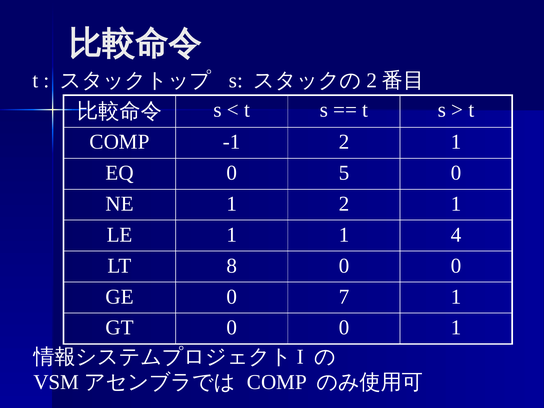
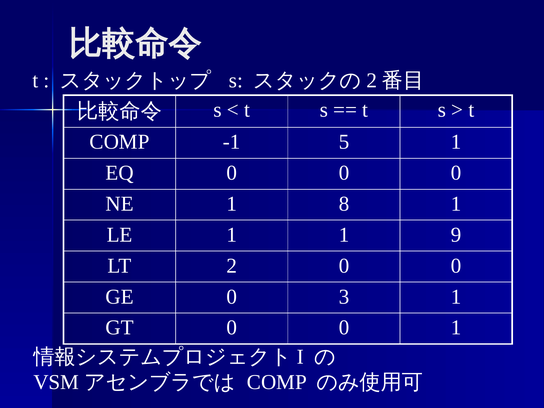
-1 2: 2 -> 5
EQ 0 5: 5 -> 0
1 2: 2 -> 8
4: 4 -> 9
LT 8: 8 -> 2
7: 7 -> 3
